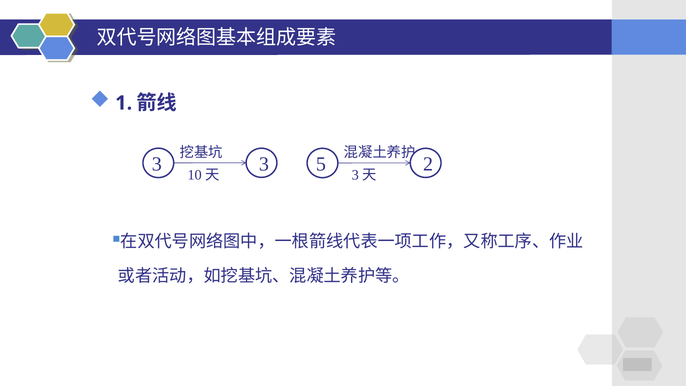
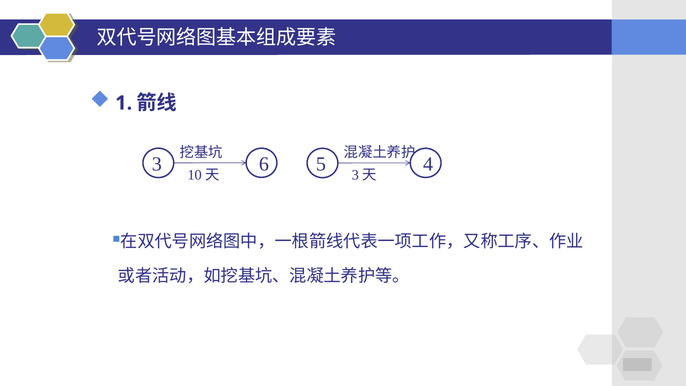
3 3: 3 -> 6
2: 2 -> 4
